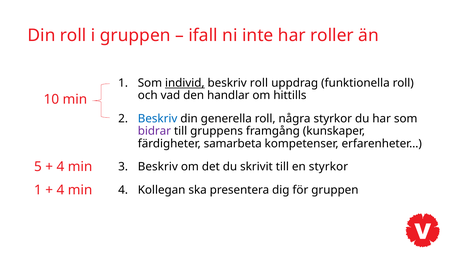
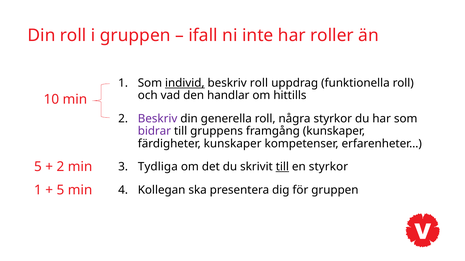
Beskriv at (158, 119) colour: blue -> purple
färdigheter samarbeta: samarbeta -> kunskaper
4 at (60, 167): 4 -> 2
Beskriv at (158, 167): Beskriv -> Tydliga
till at (282, 167) underline: none -> present
4 at (60, 191): 4 -> 5
